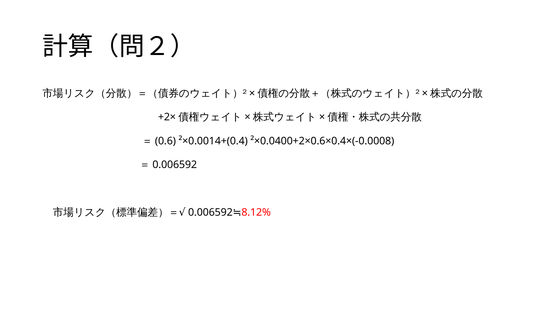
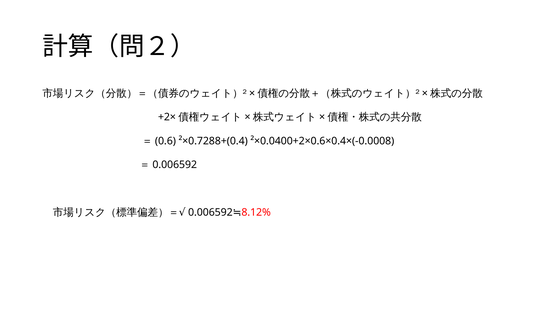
²×0.0014+(0.4: ²×0.0014+(0.4 -> ²×0.7288+(0.4
